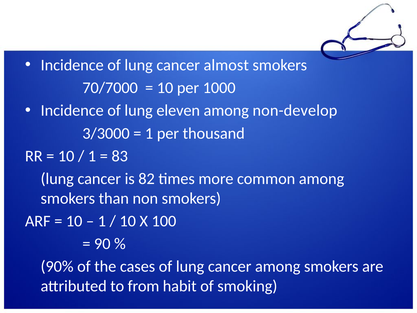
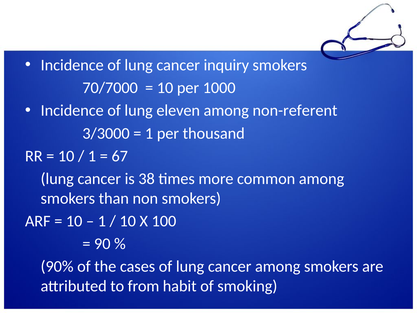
almost: almost -> inquiry
non-develop: non-develop -> non-referent
83: 83 -> 67
82: 82 -> 38
